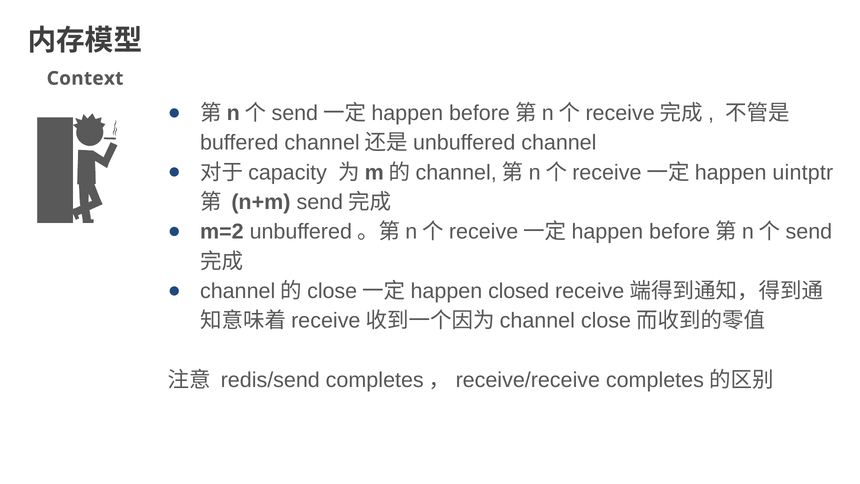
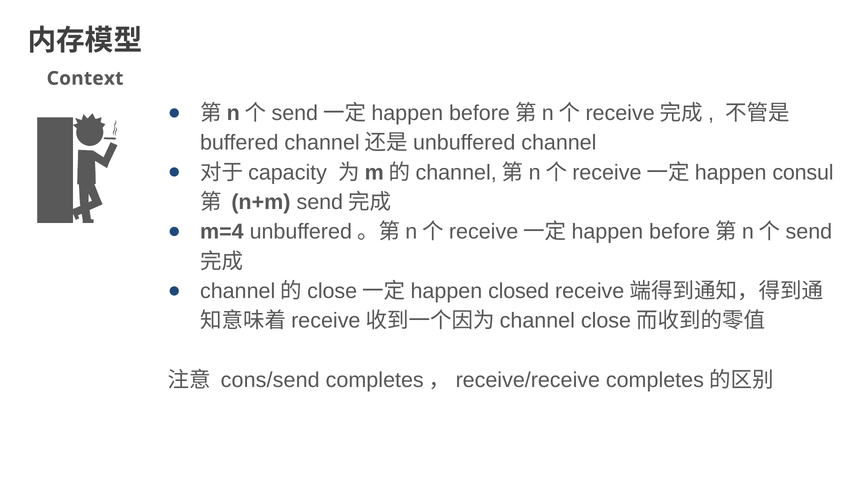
uintptr: uintptr -> consul
m=2: m=2 -> m=4
redis/send: redis/send -> cons/send
